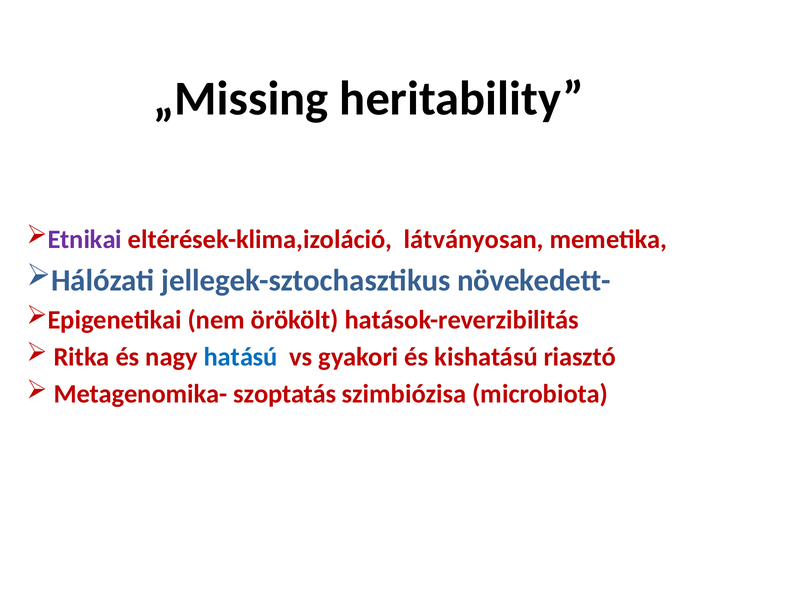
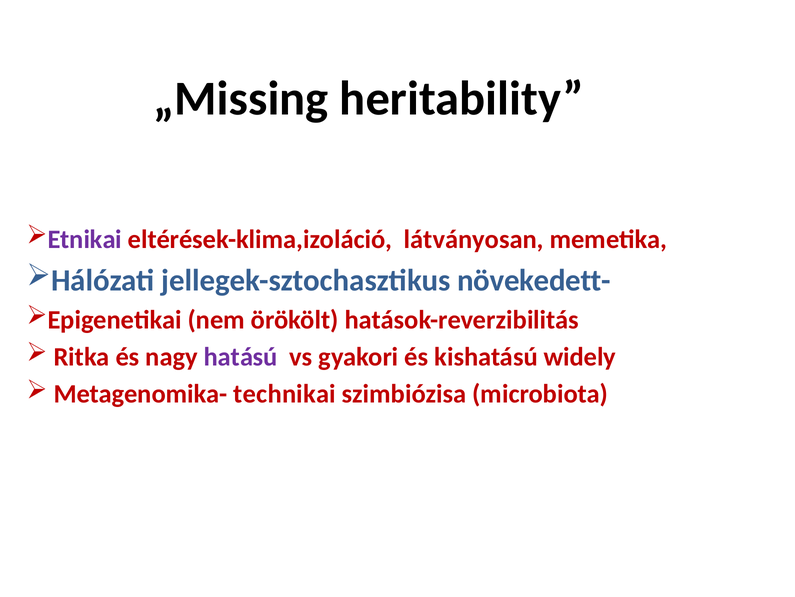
hatású colour: blue -> purple
riasztó: riasztó -> widely
szoptatás: szoptatás -> technikai
